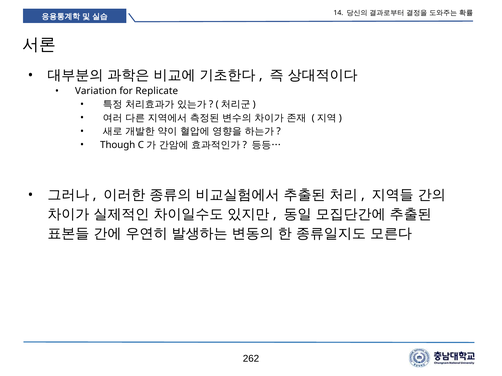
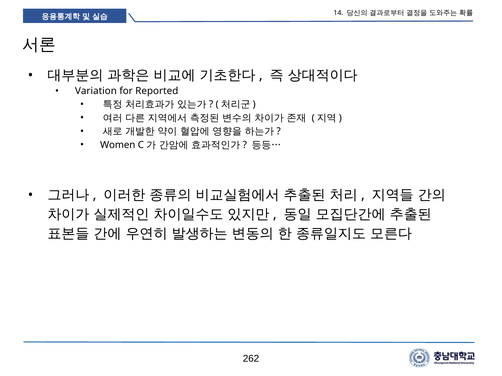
Replicate: Replicate -> Reported
Though: Though -> Women
